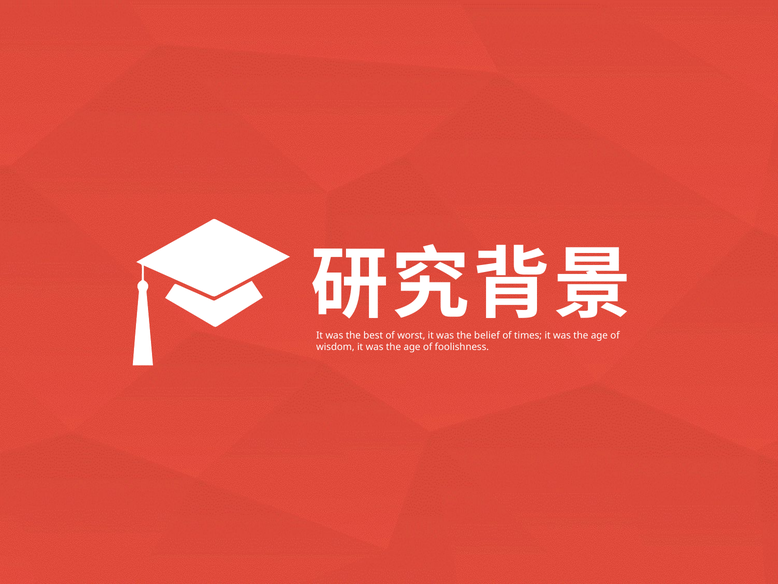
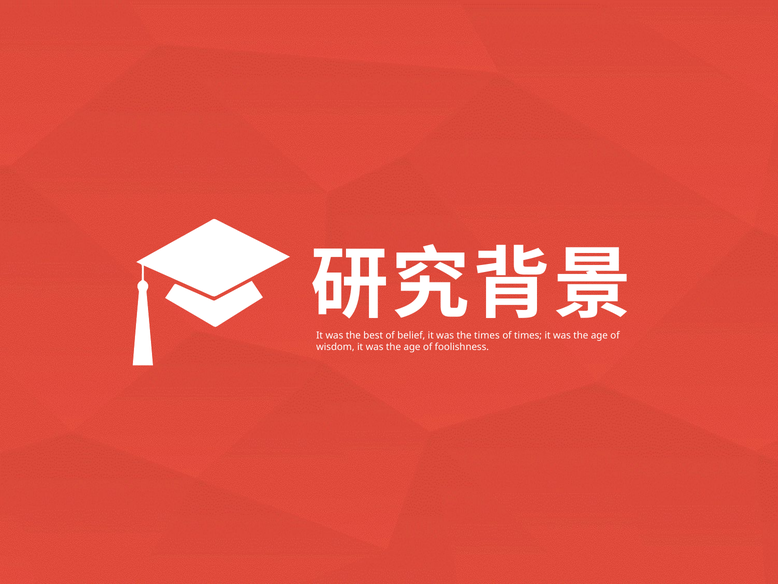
worst: worst -> belief
the belief: belief -> times
